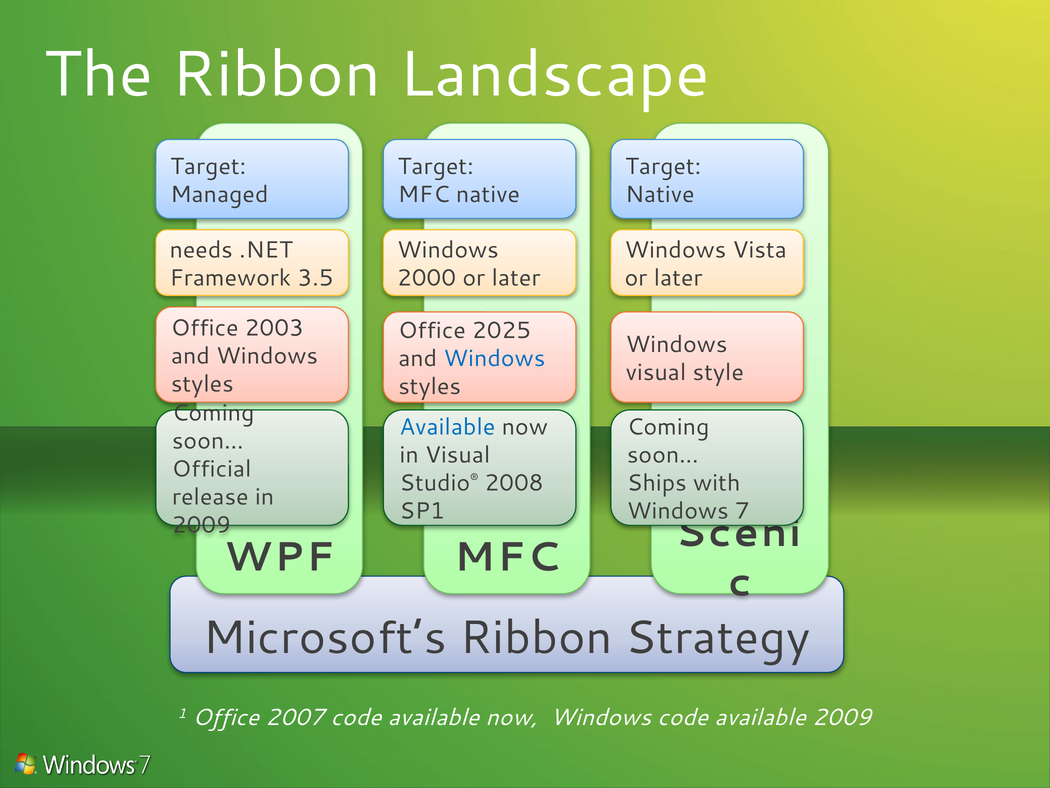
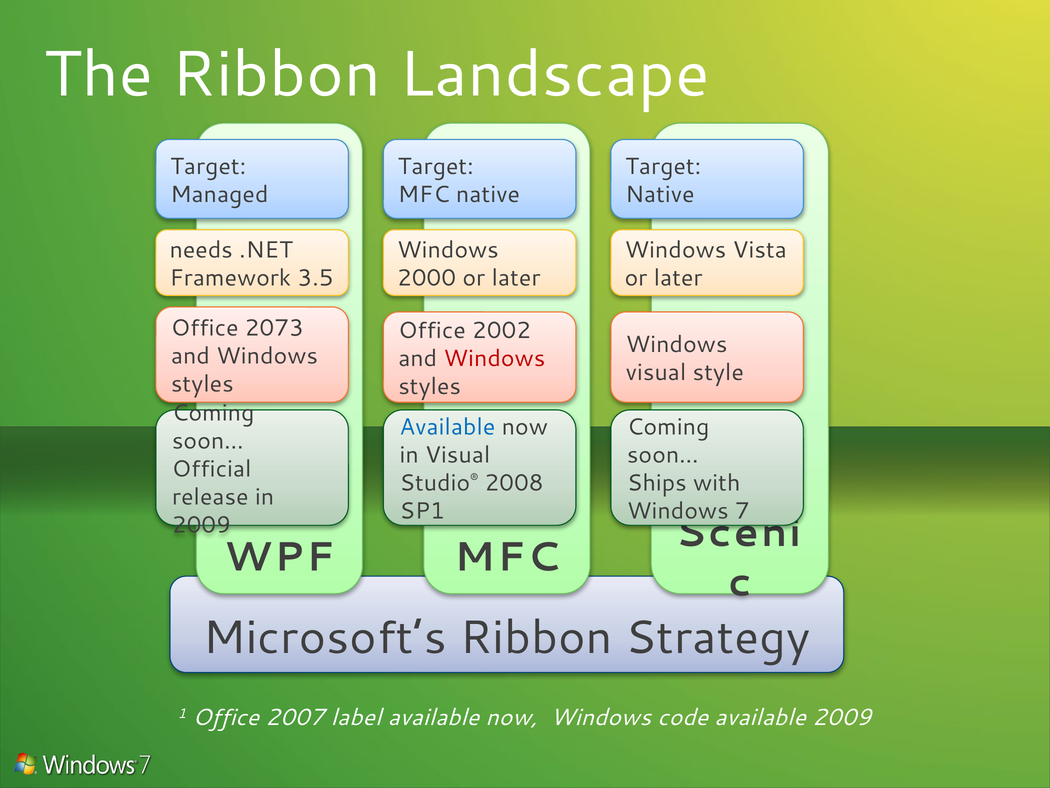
2003: 2003 -> 2073
2025: 2025 -> 2002
Windows at (494, 358) colour: blue -> red
2007 code: code -> label
